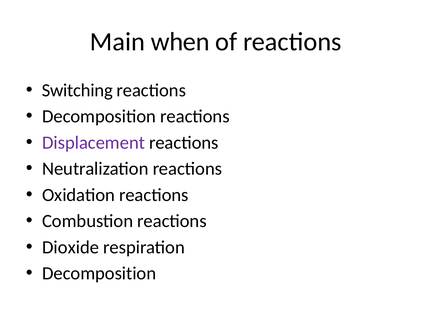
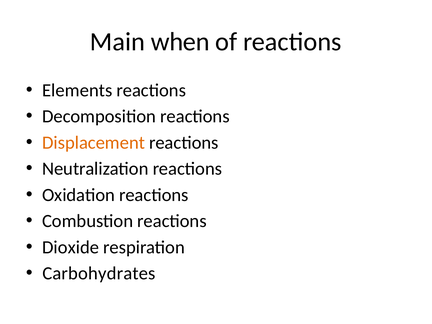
Switching: Switching -> Elements
Displacement colour: purple -> orange
Decomposition at (99, 273): Decomposition -> Carbohydrates
